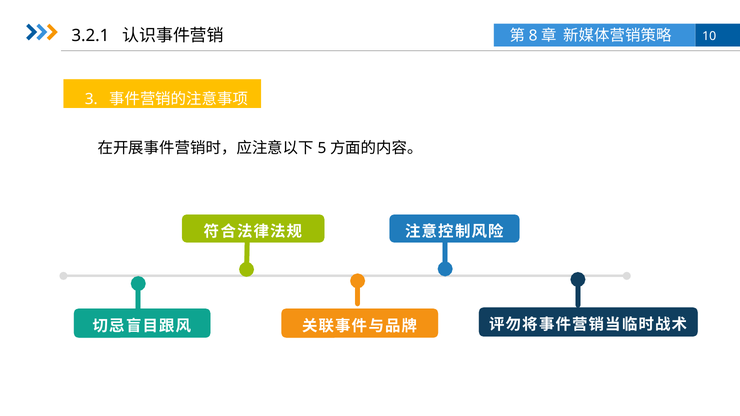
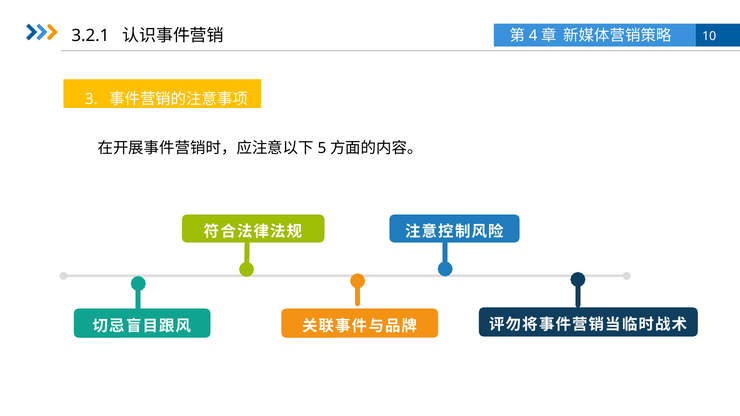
8: 8 -> 4
